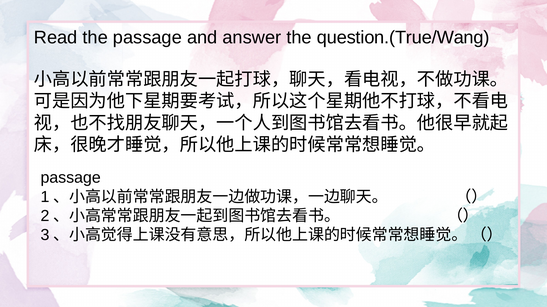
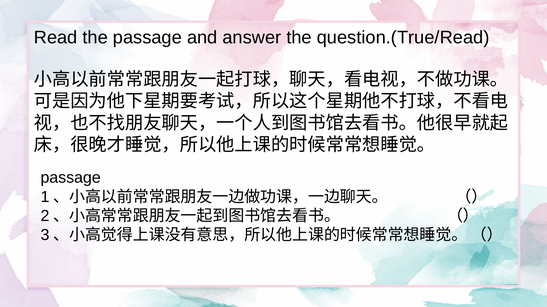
question.(True/Wang: question.(True/Wang -> question.(True/Read
